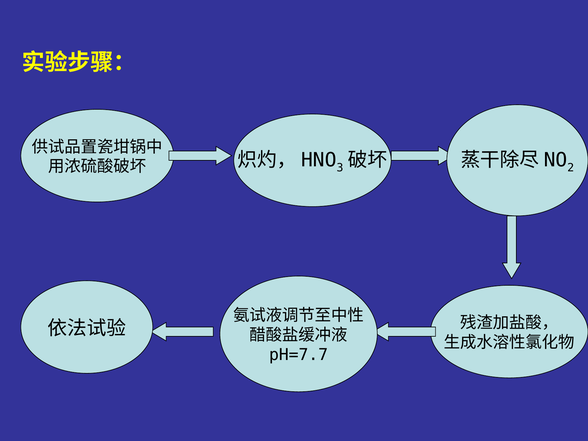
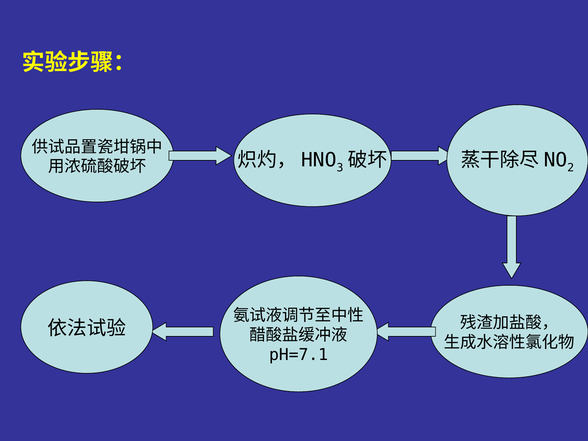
pH=7.7: pH=7.7 -> pH=7.1
